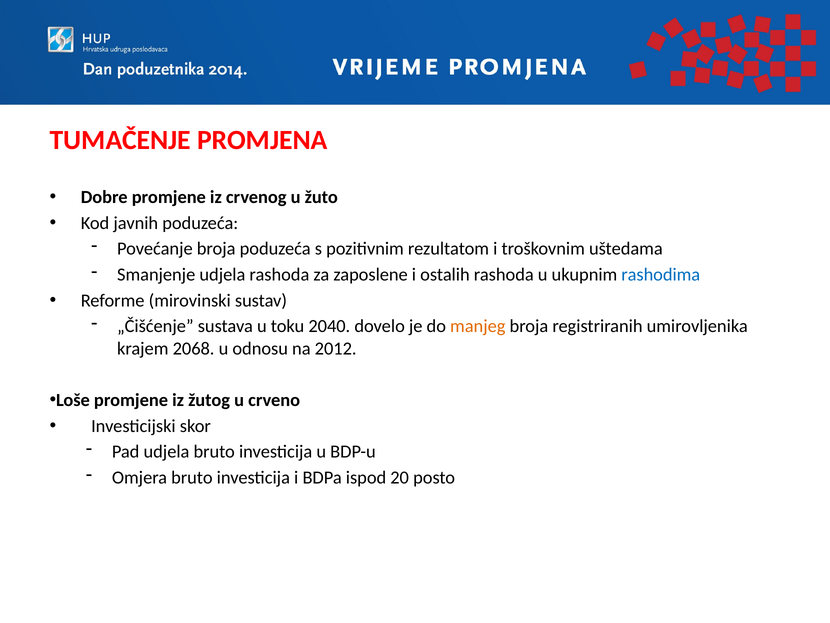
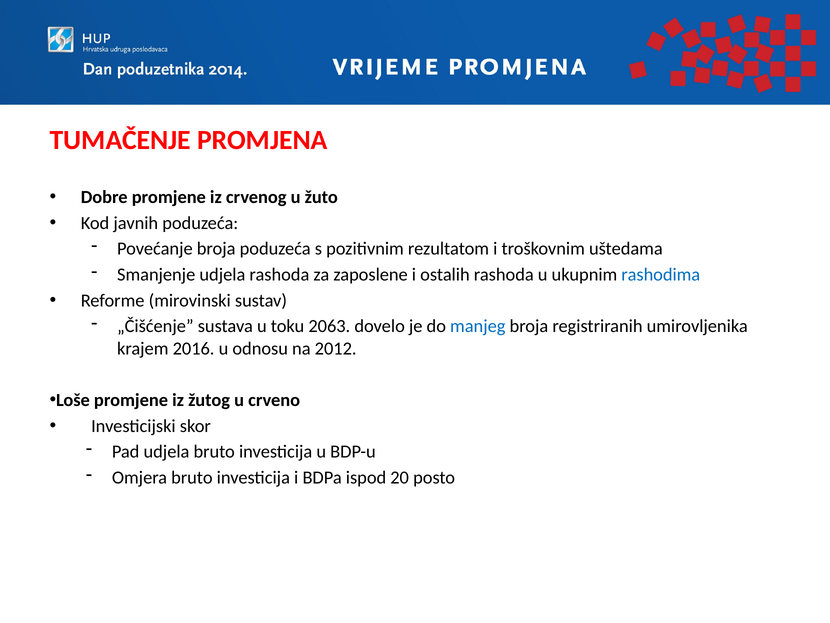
2040: 2040 -> 2063
manjeg colour: orange -> blue
2068: 2068 -> 2016
